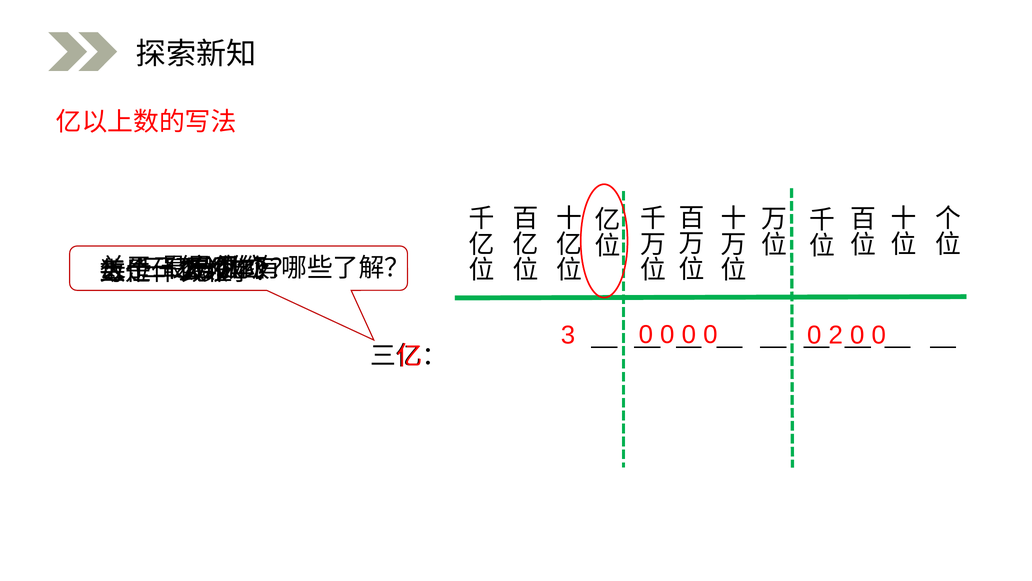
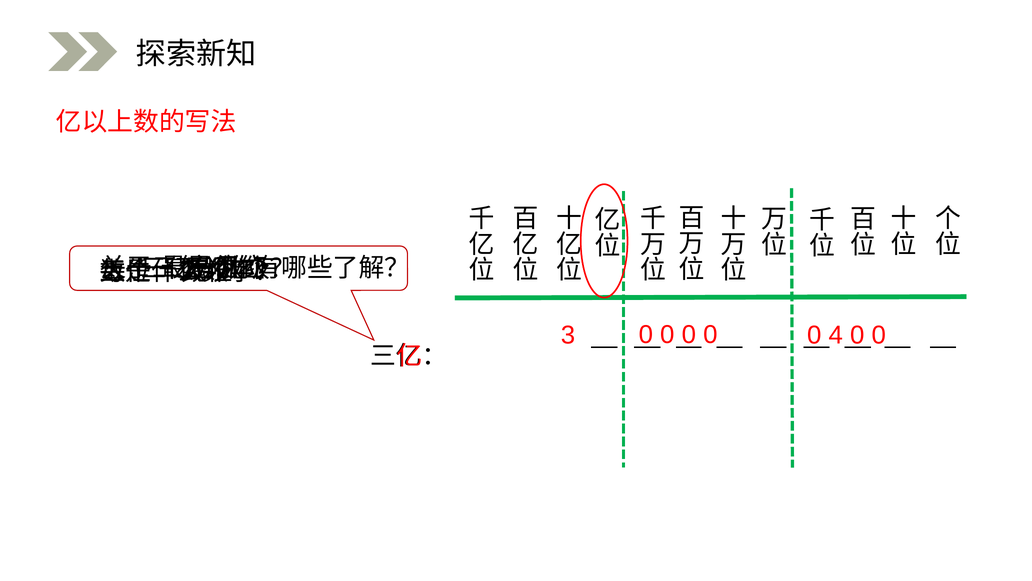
2: 2 -> 4
